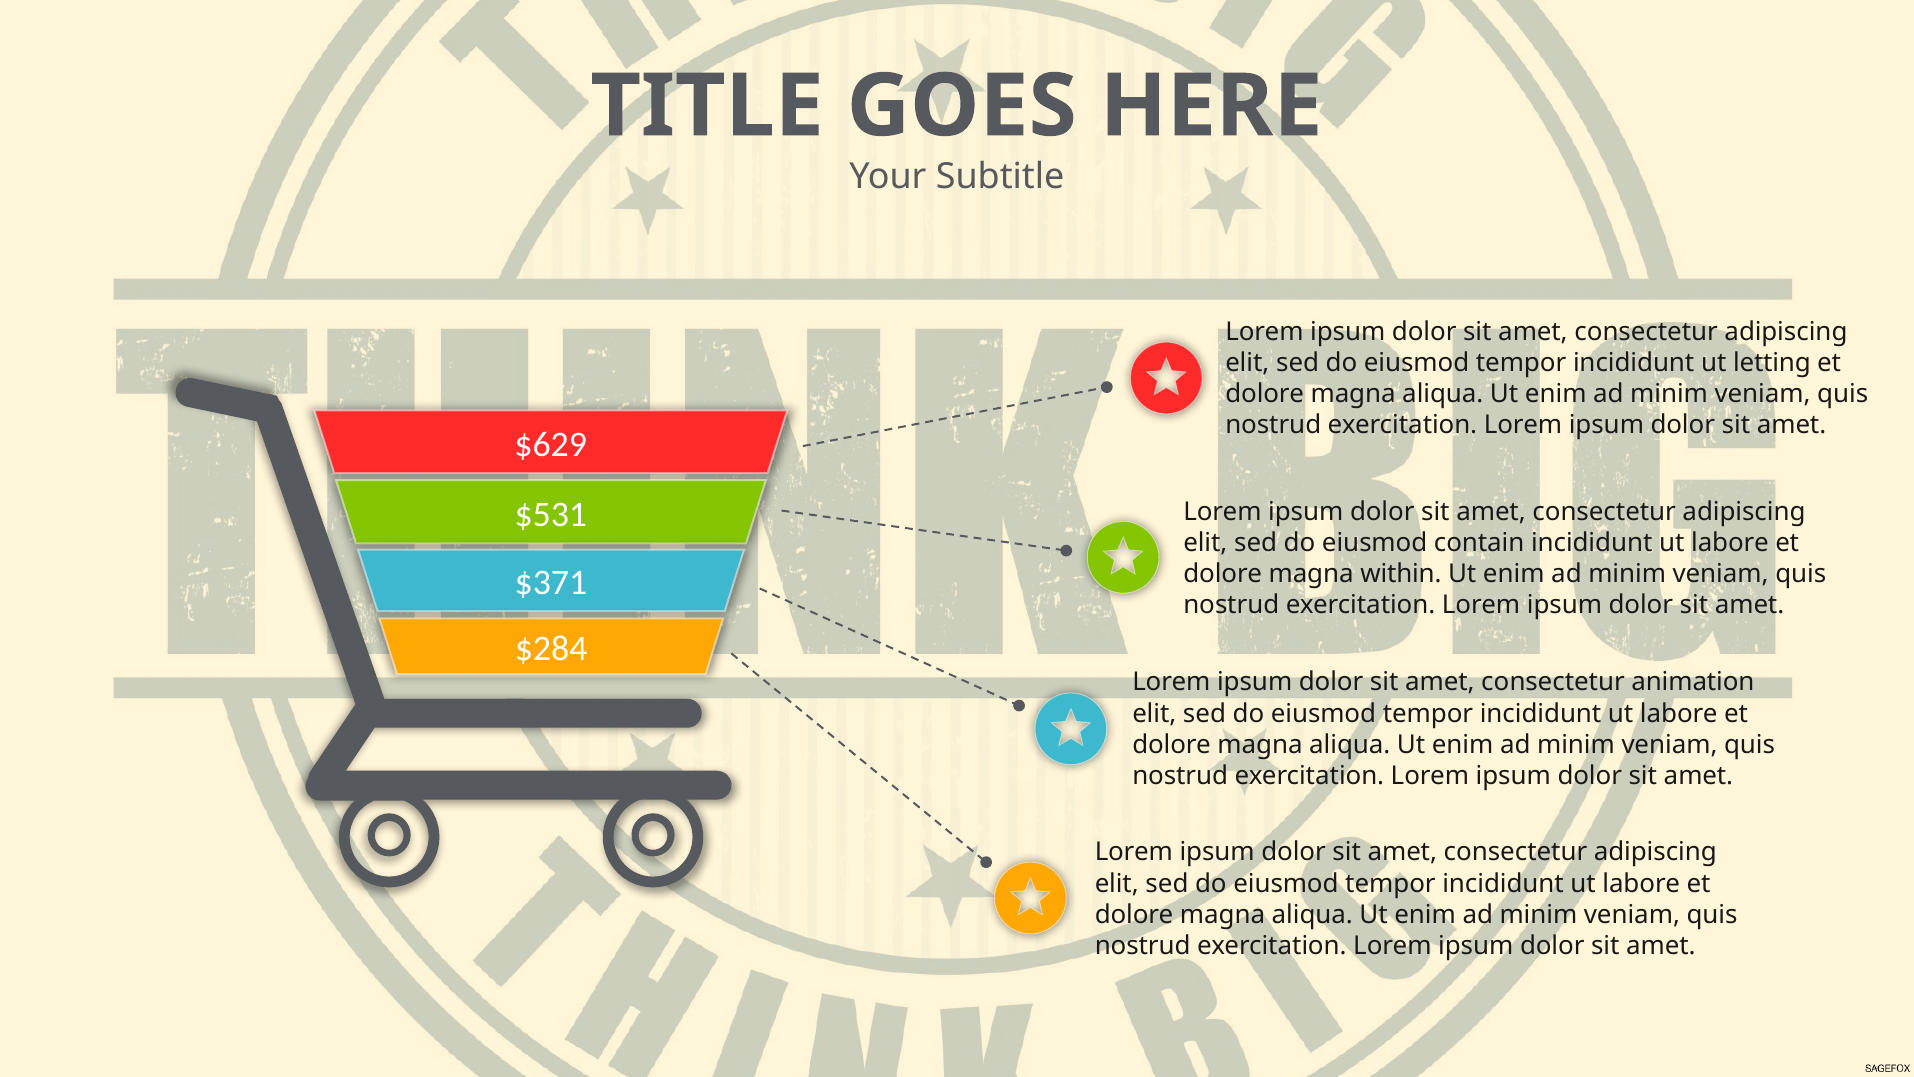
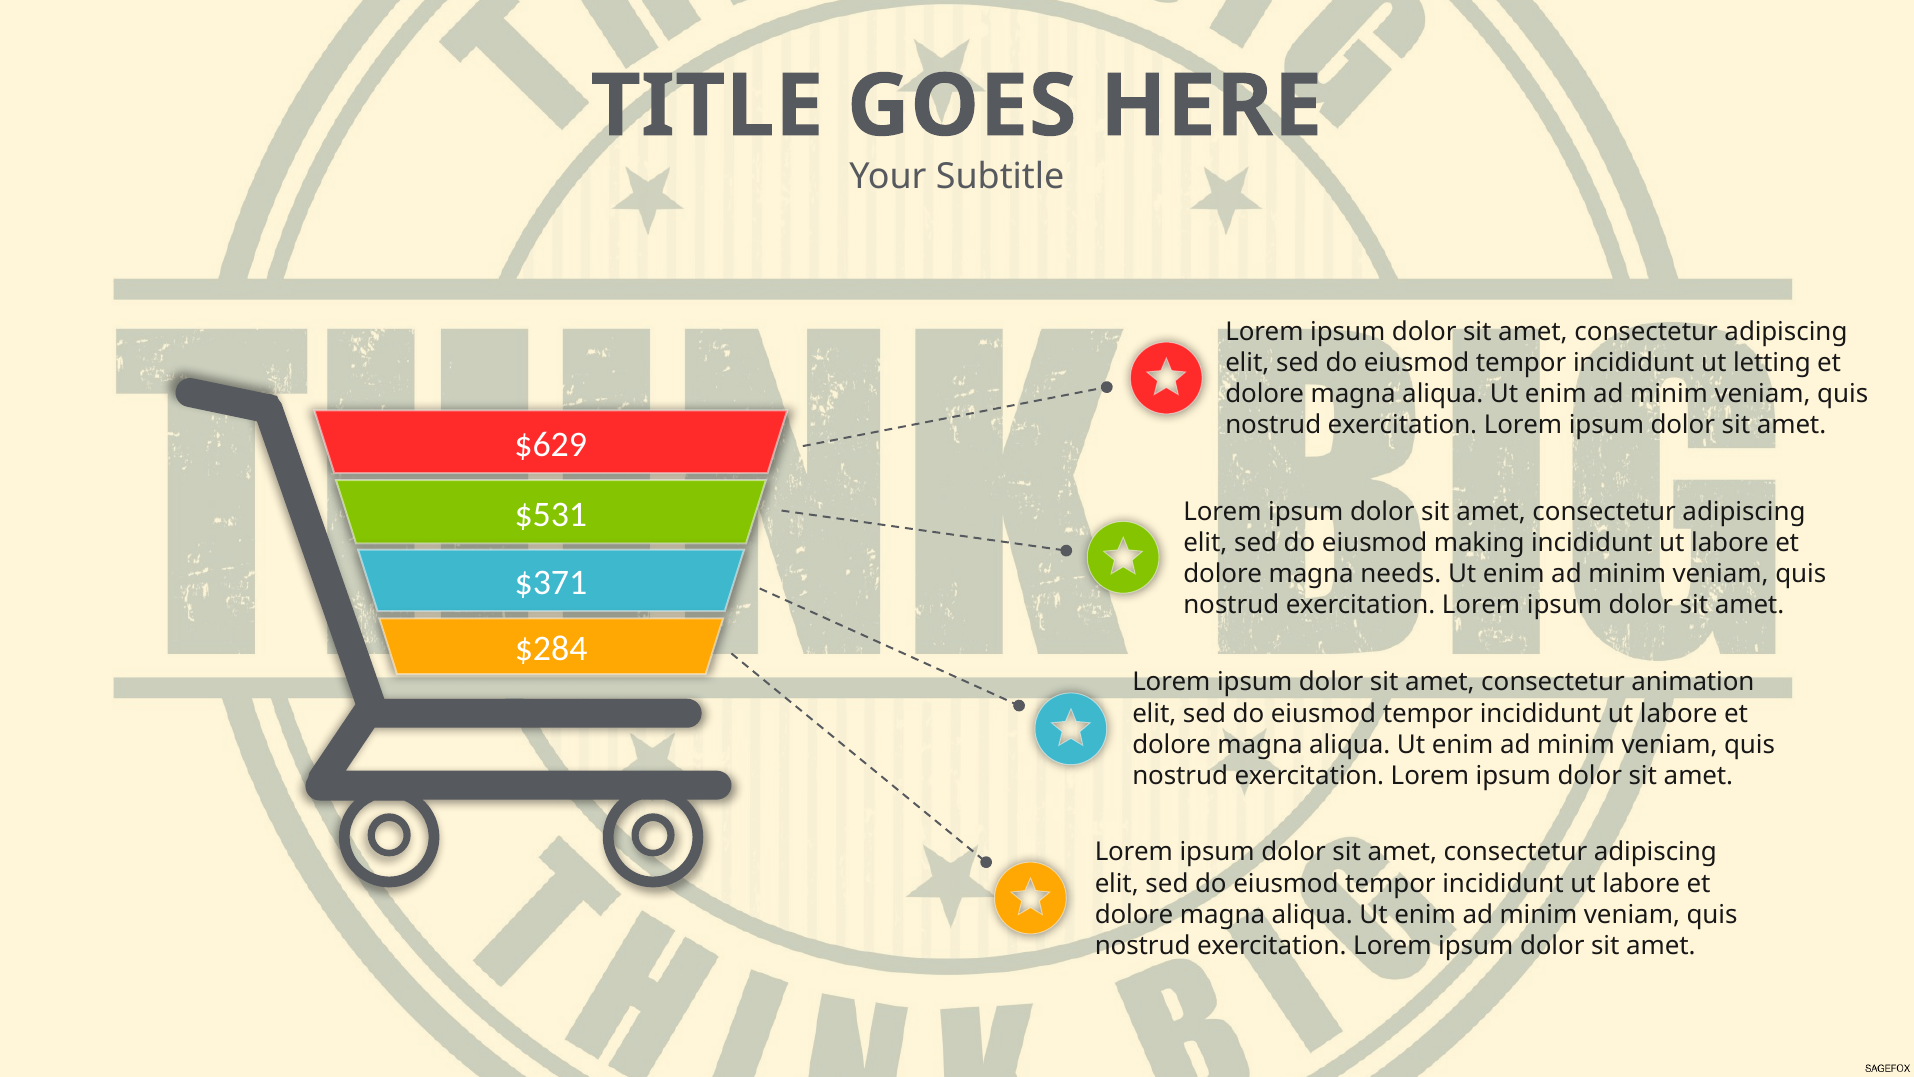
contain: contain -> making
within: within -> needs
